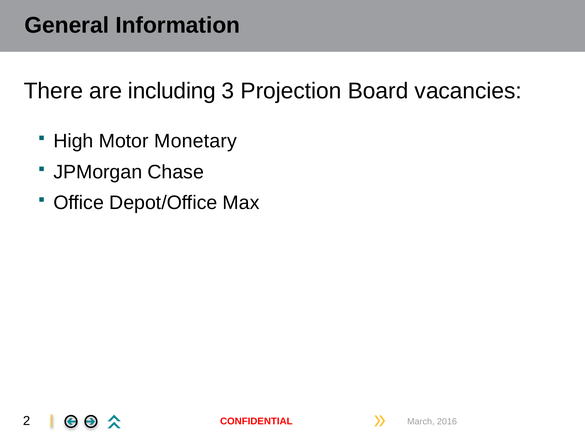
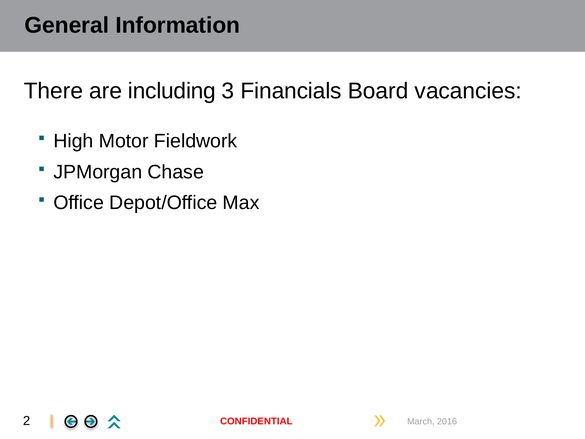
Projection: Projection -> Financials
Monetary: Monetary -> Fieldwork
